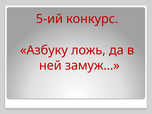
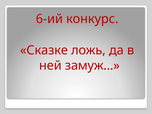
5-ий: 5-ий -> 6-ий
Азбуку: Азбуку -> Сказке
